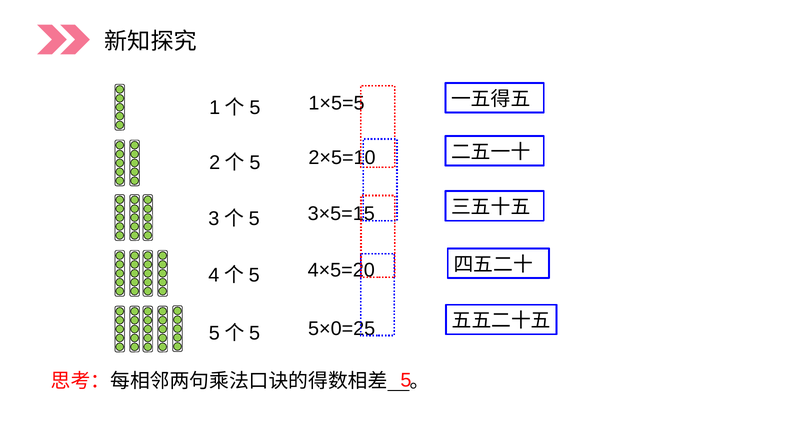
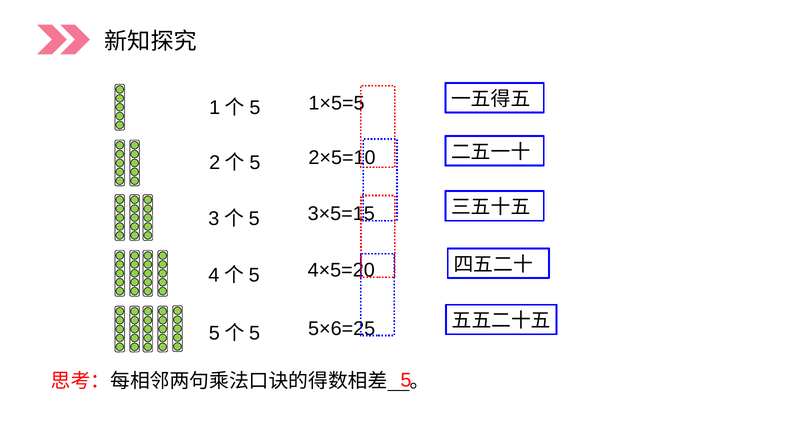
5×0=25: 5×0=25 -> 5×6=25
